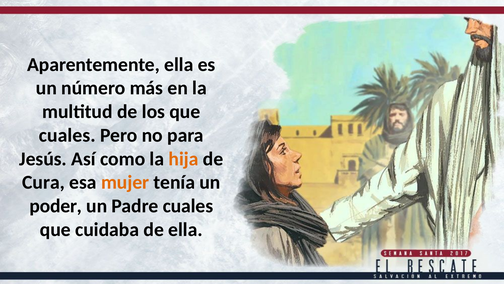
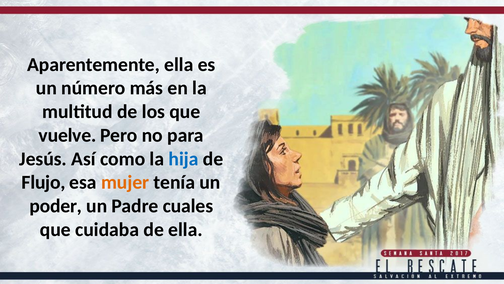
cuales at (67, 135): cuales -> vuelve
hija colour: orange -> blue
Cura: Cura -> Flujo
